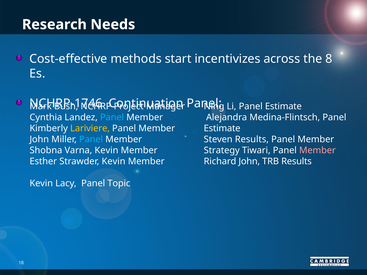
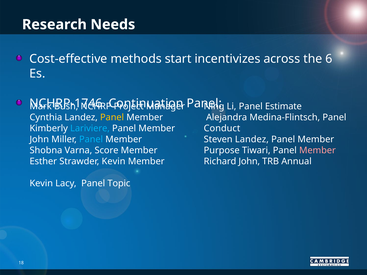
8: 8 -> 6
Panel at (112, 117) colour: light blue -> yellow
Lariviere colour: yellow -> light blue
Estimate at (222, 128): Estimate -> Conduct
Steven Results: Results -> Landez
Varna Kevin: Kevin -> Score
Strategy: Strategy -> Purpose
TRB Results: Results -> Annual
